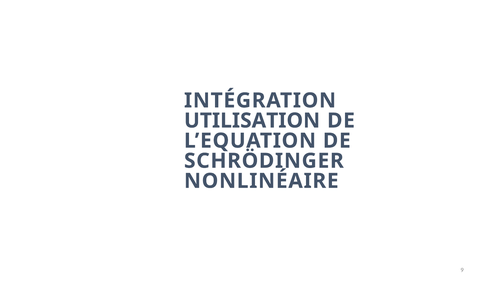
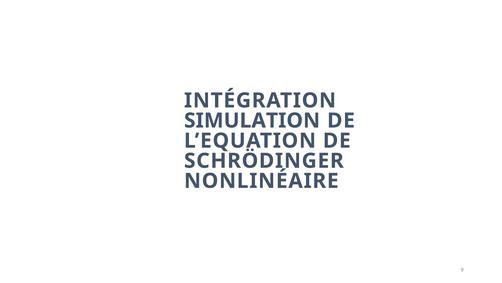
UTILISATION: UTILISATION -> SIMULATION
